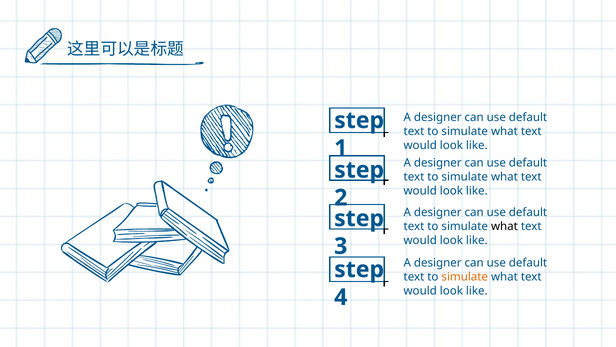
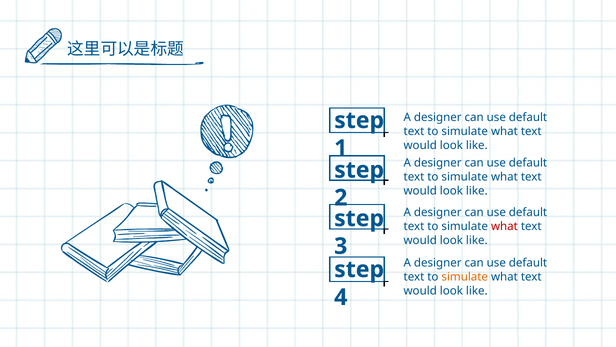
what at (504, 226) colour: black -> red
